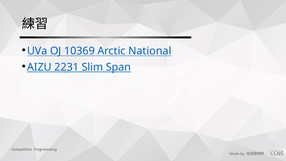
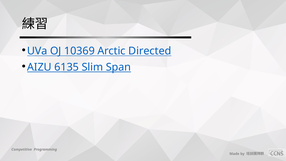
National: National -> Directed
2231: 2231 -> 6135
